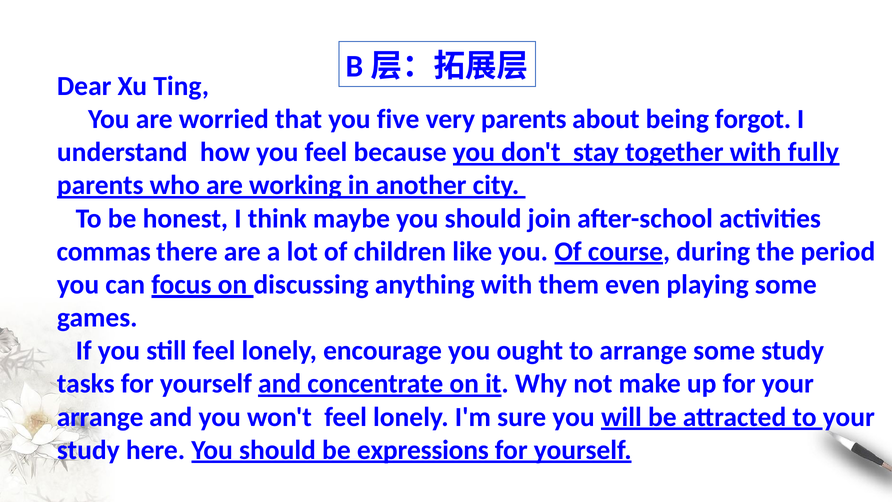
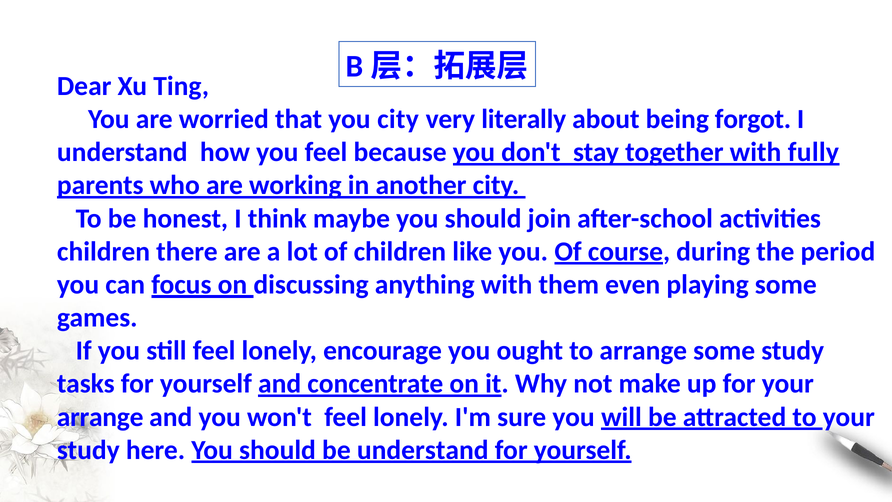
you five: five -> city
very parents: parents -> literally
commas at (104, 251): commas -> children
be expressions: expressions -> understand
